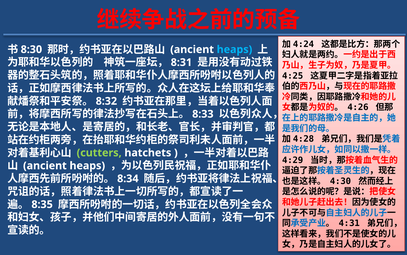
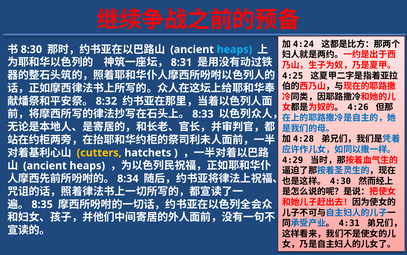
cutters colour: light green -> yellow
